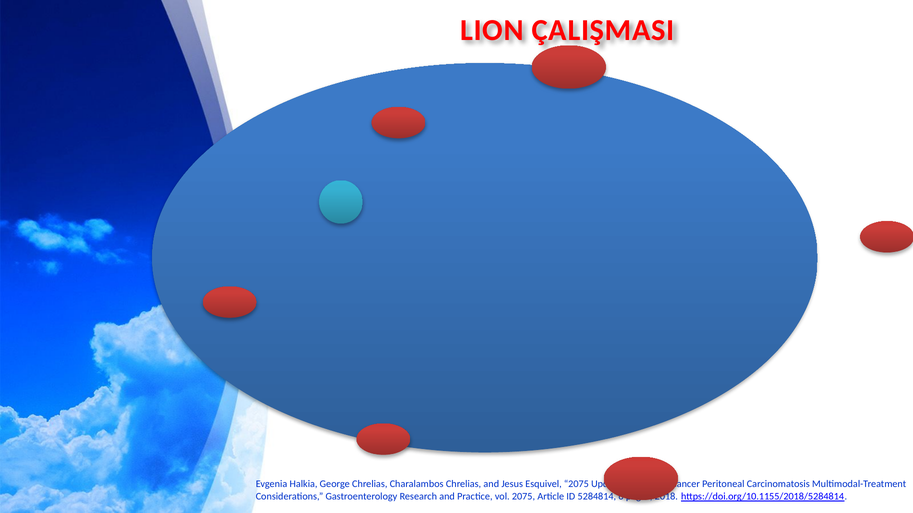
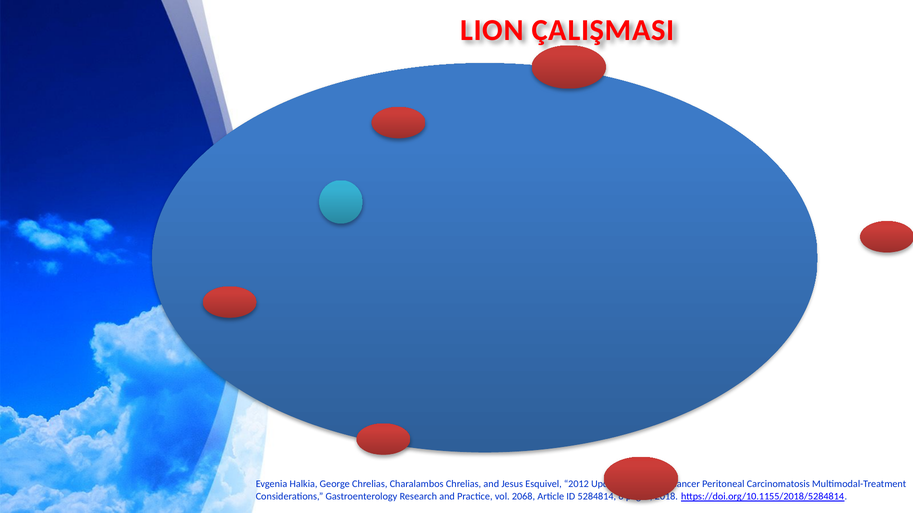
Esquivel 2075: 2075 -> 2012
vol 2075: 2075 -> 2068
